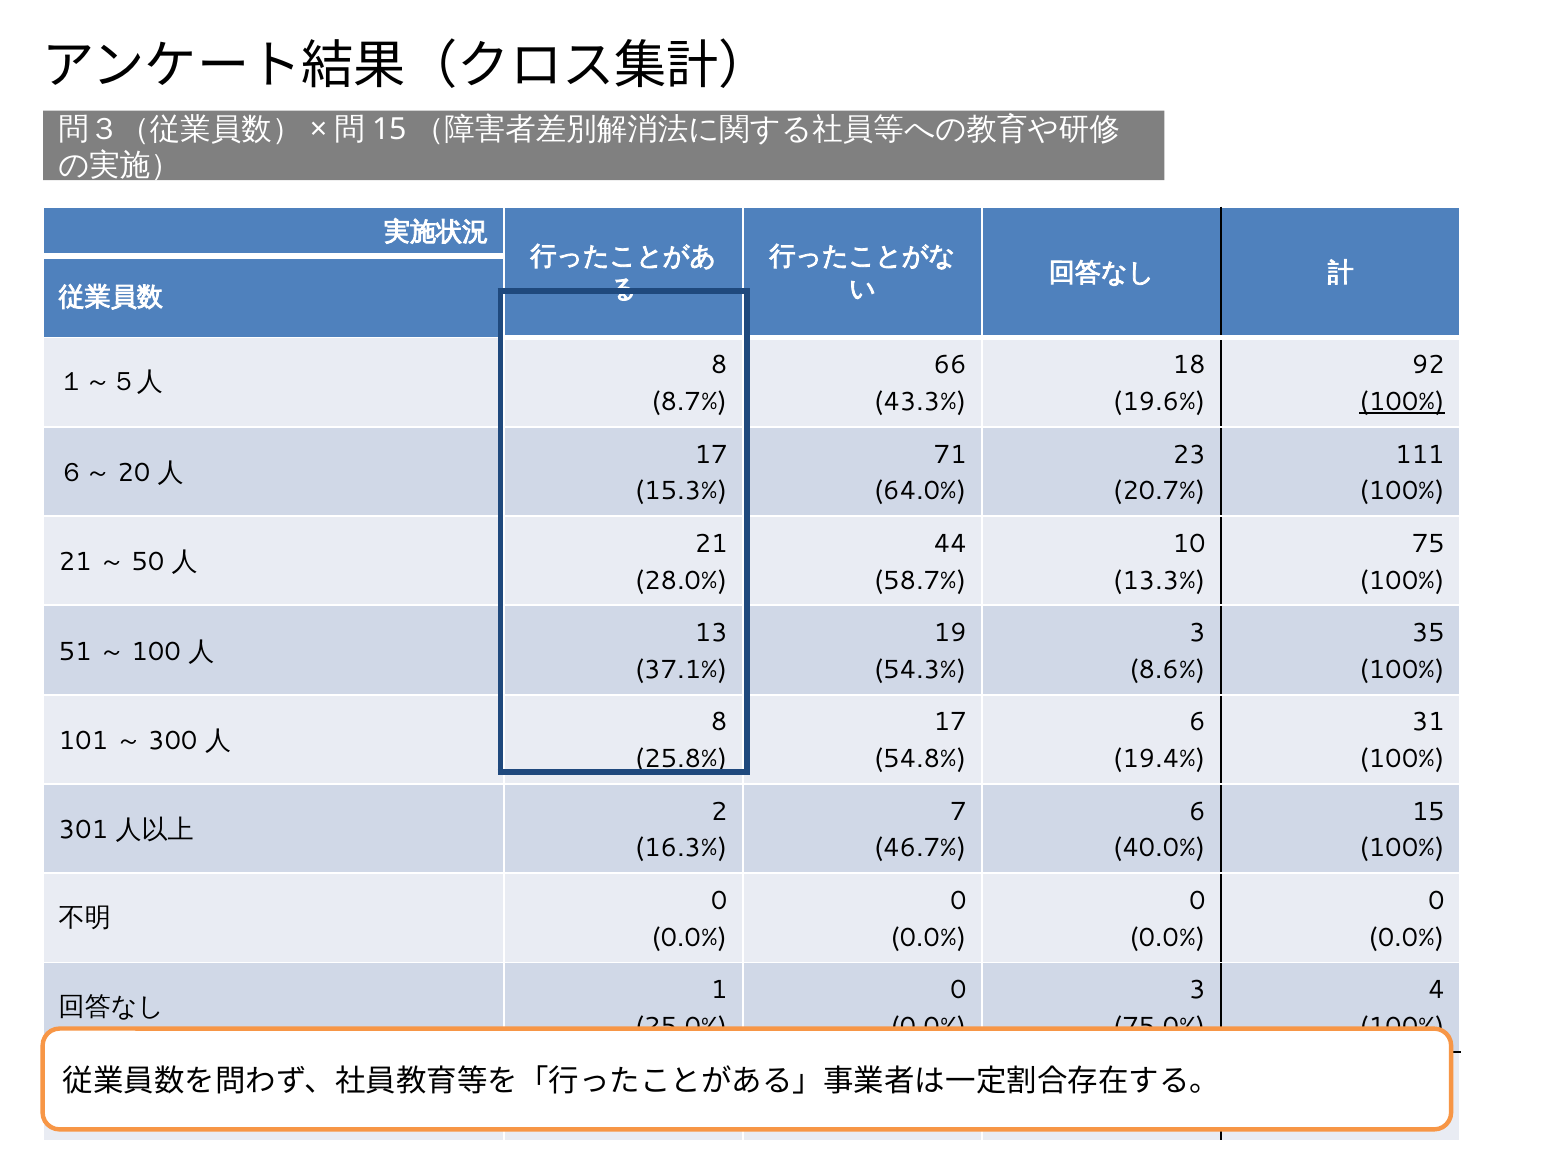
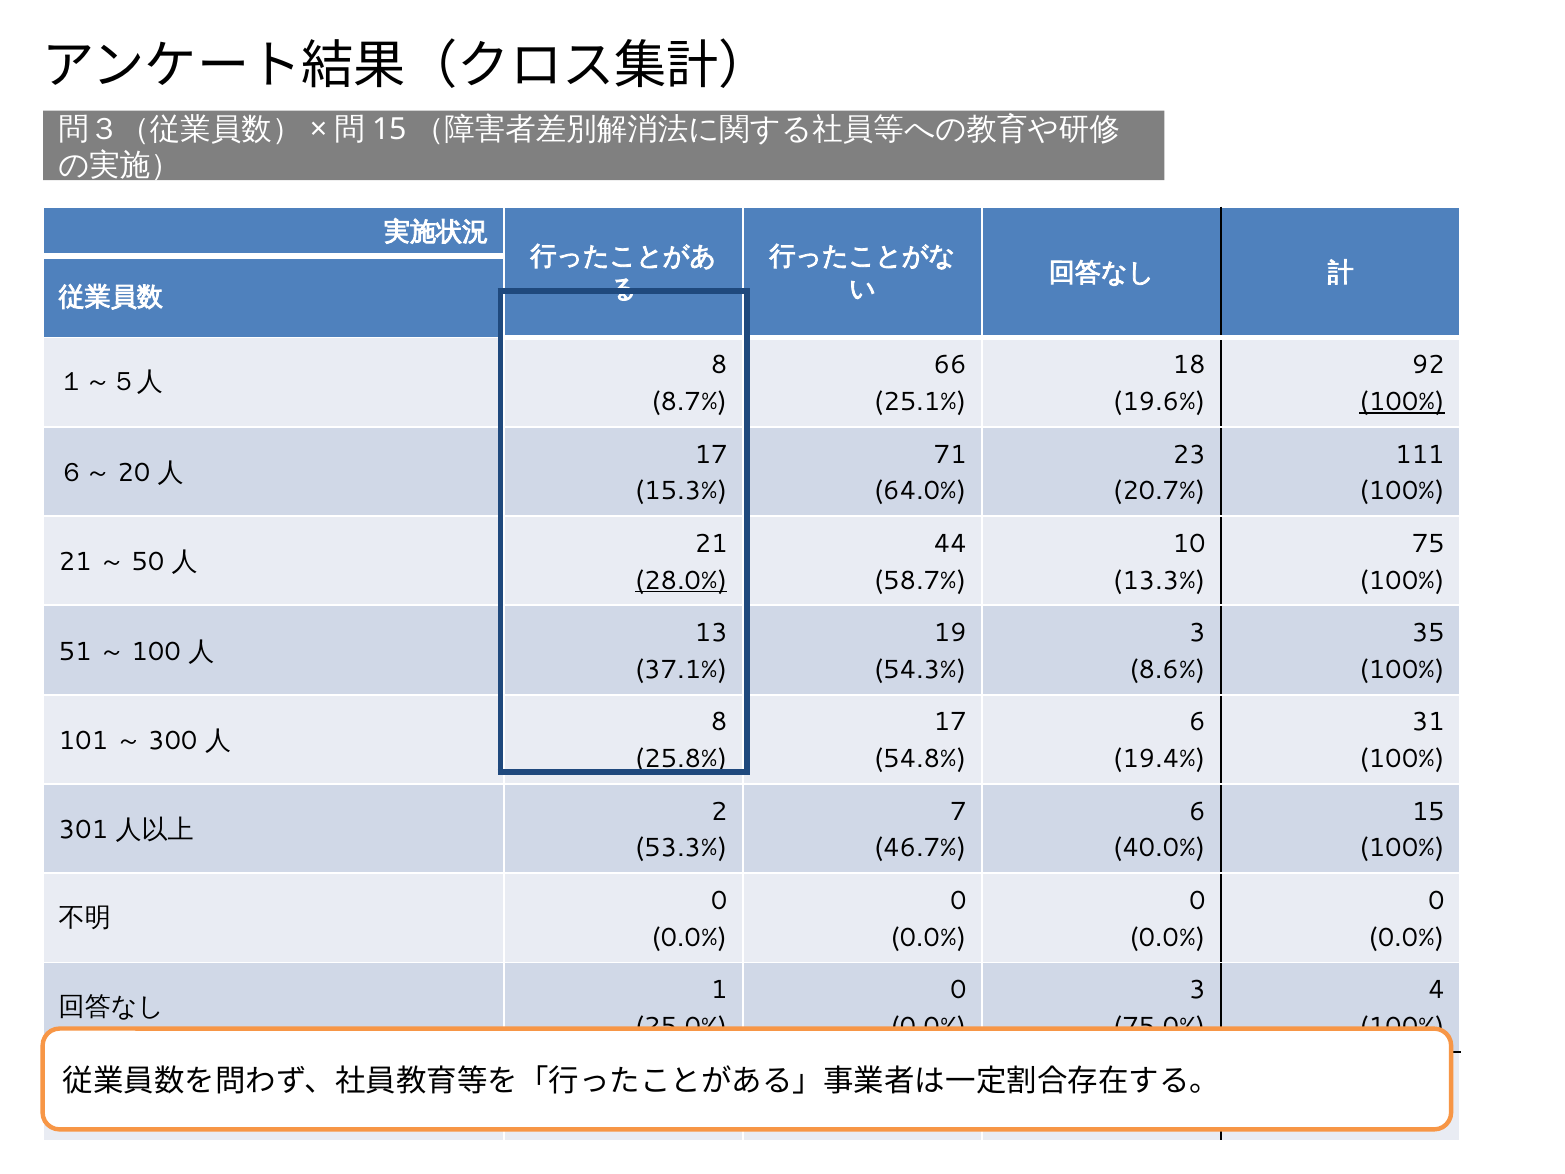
43.3%: 43.3% -> 25.1%
28.0% underline: none -> present
16.3%: 16.3% -> 53.3%
